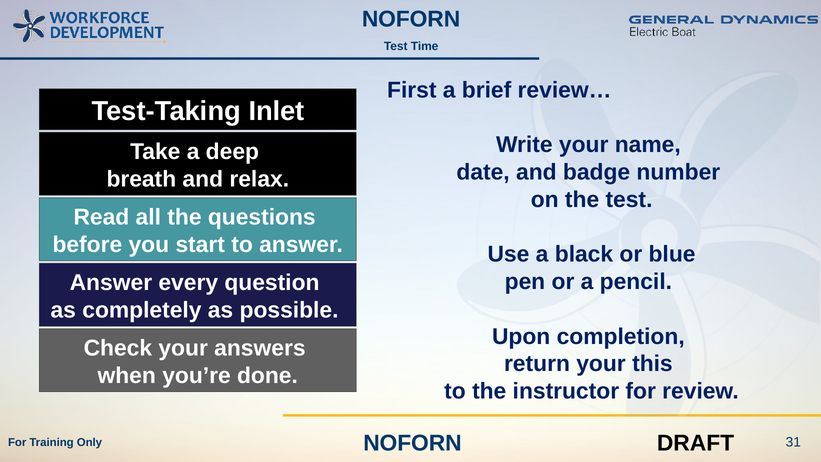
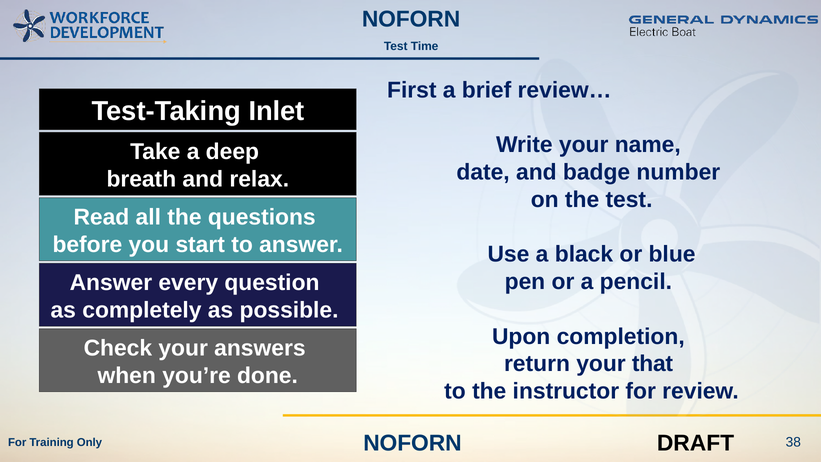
this: this -> that
31: 31 -> 38
